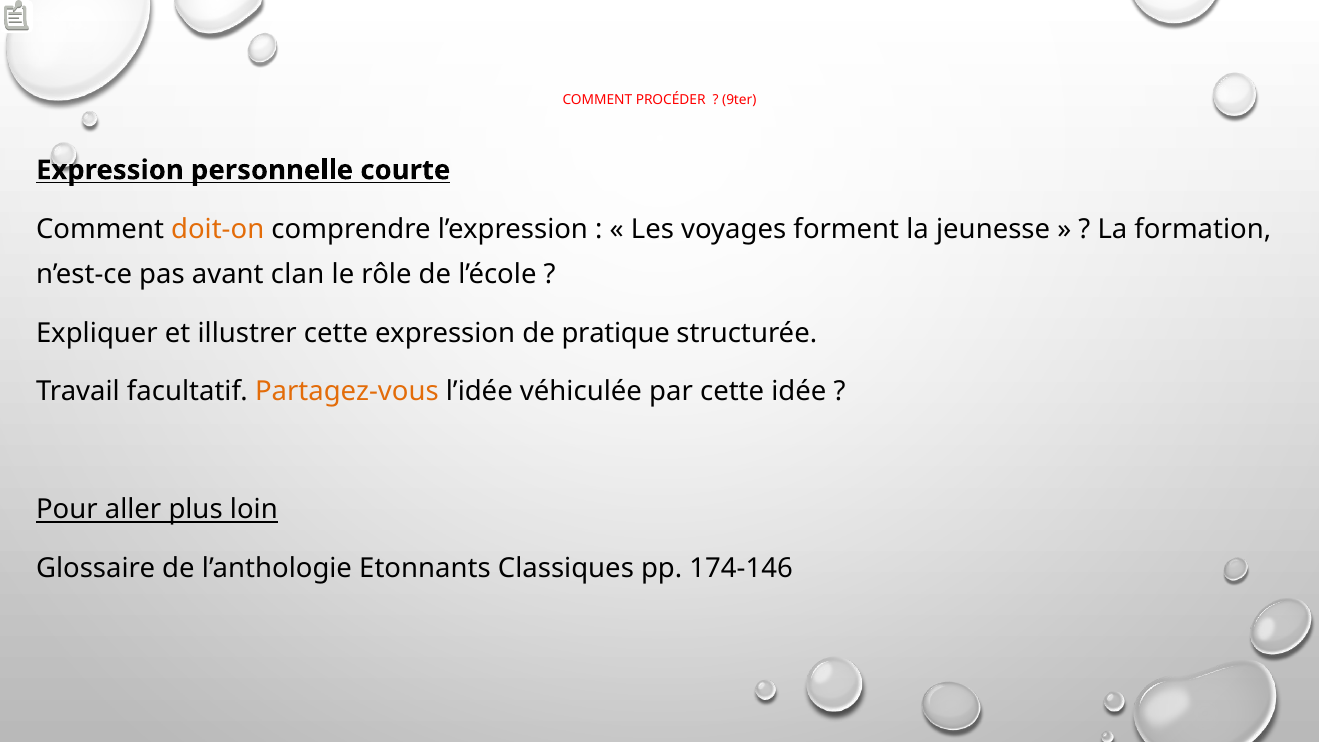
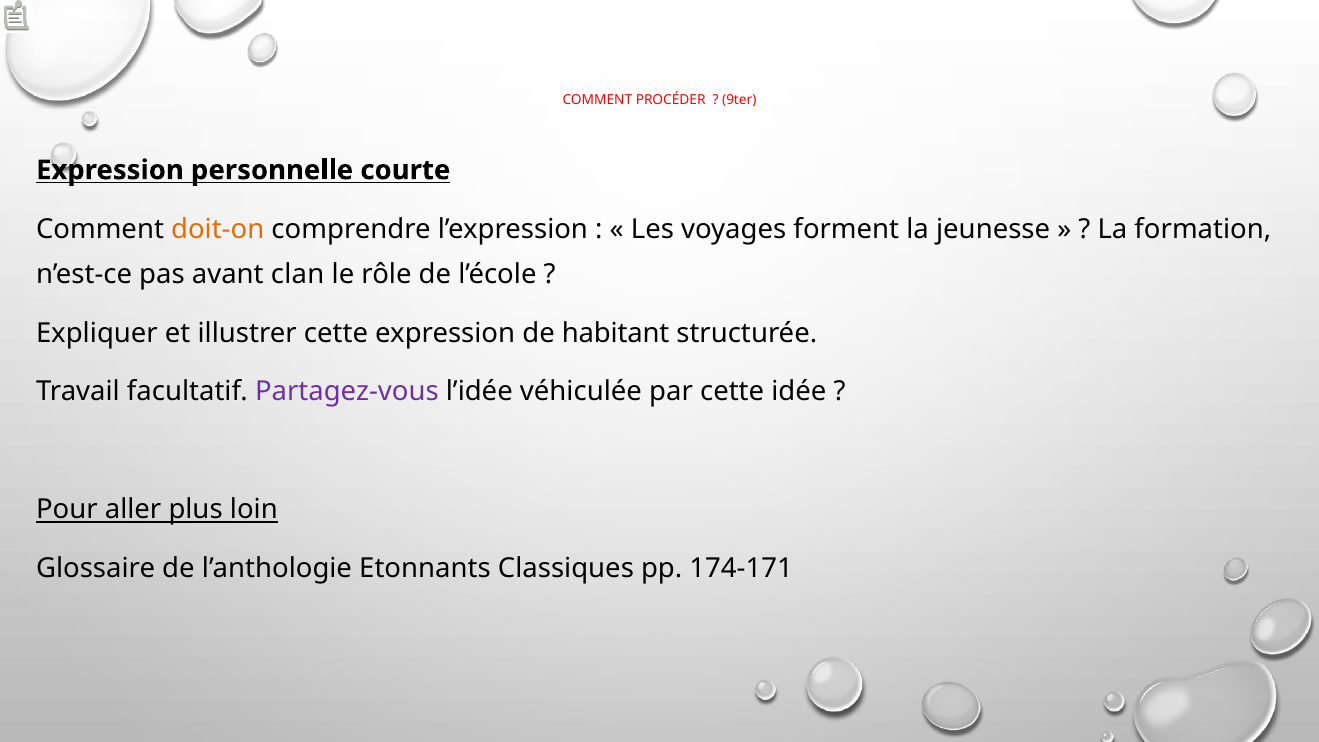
pratique: pratique -> habitant
Partagez-vous colour: orange -> purple
174-146: 174-146 -> 174-171
